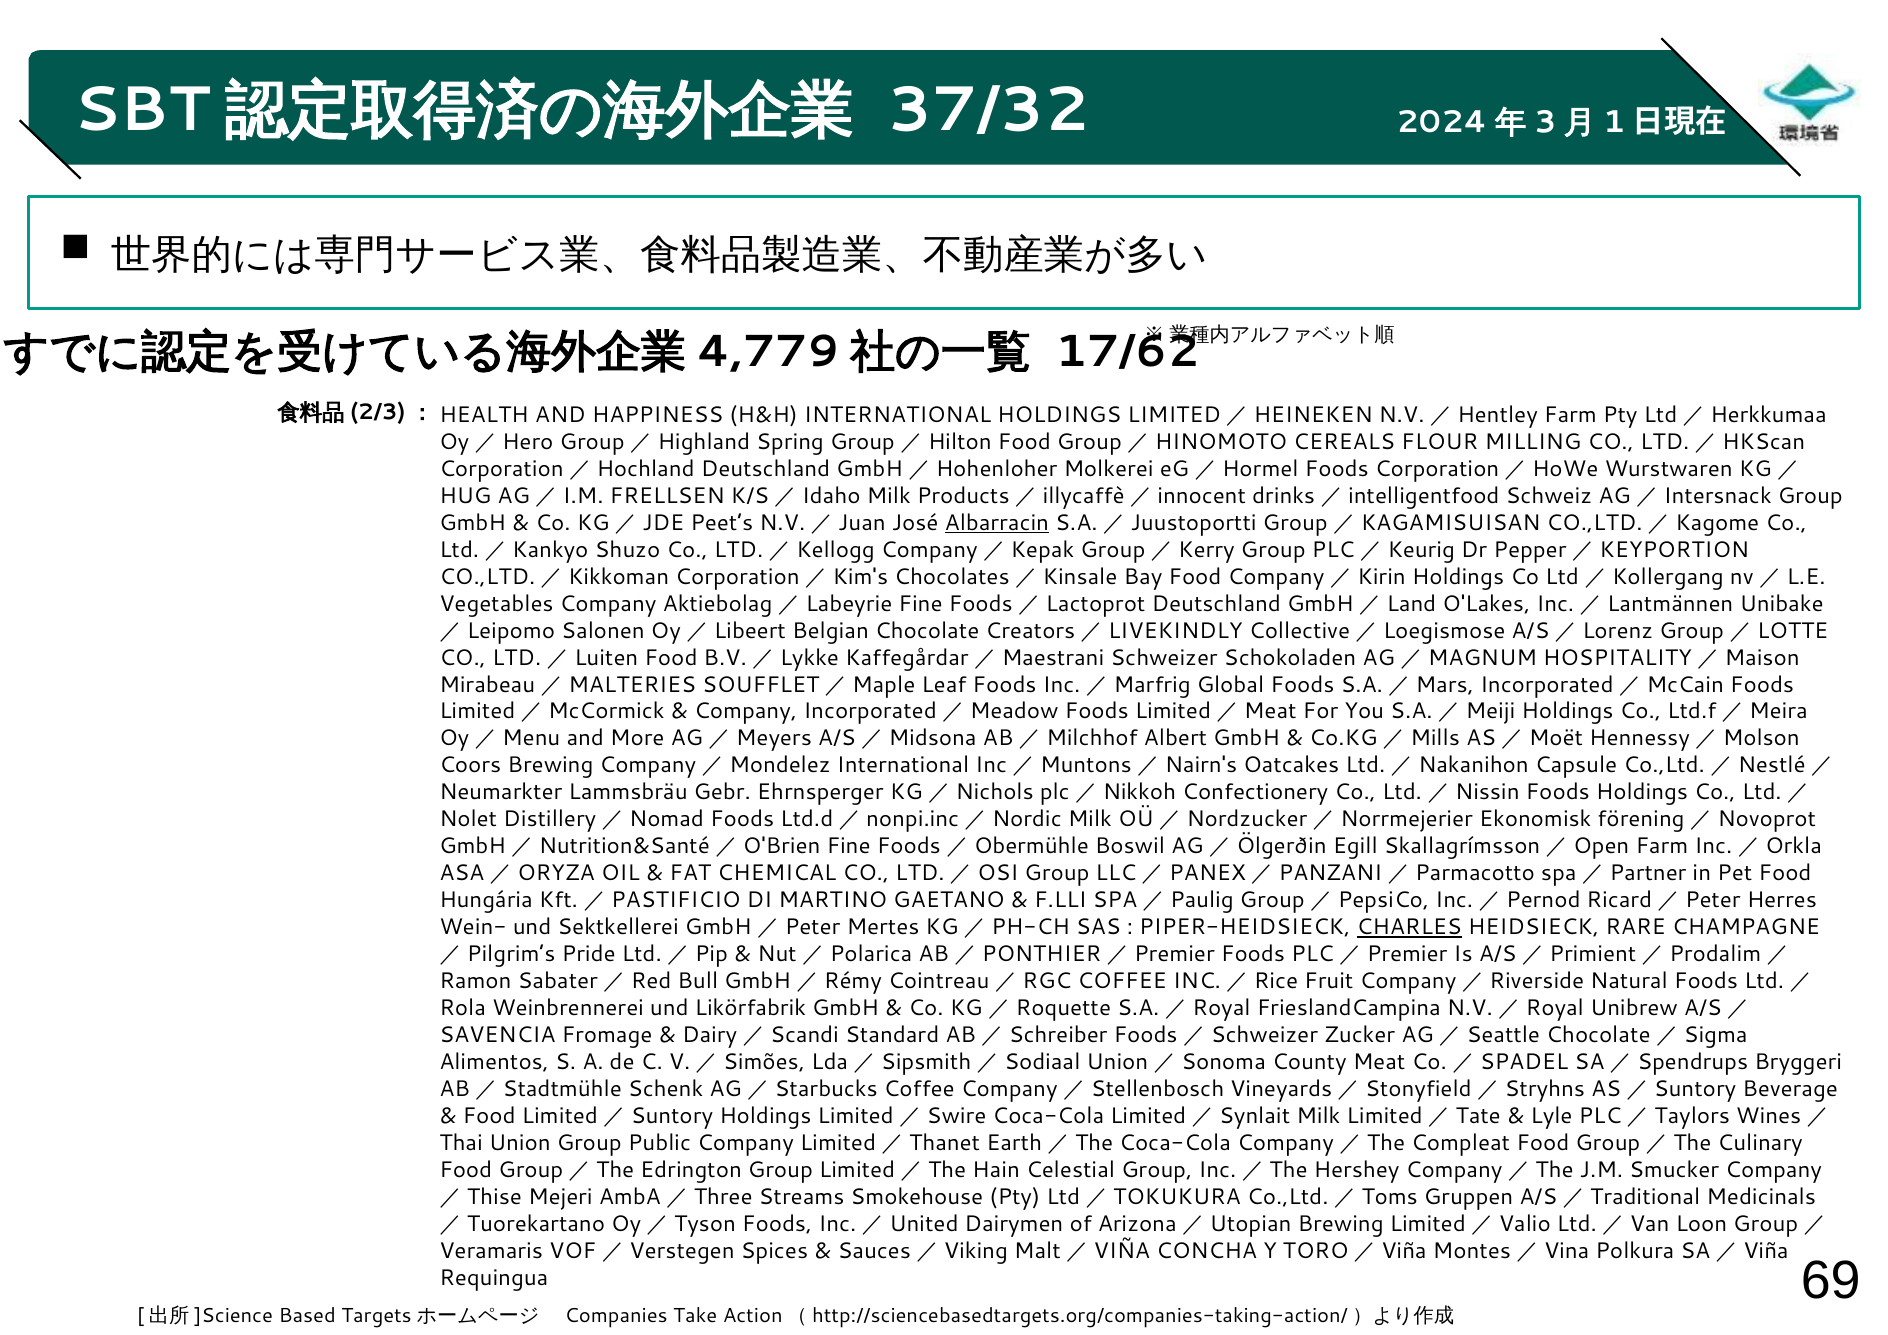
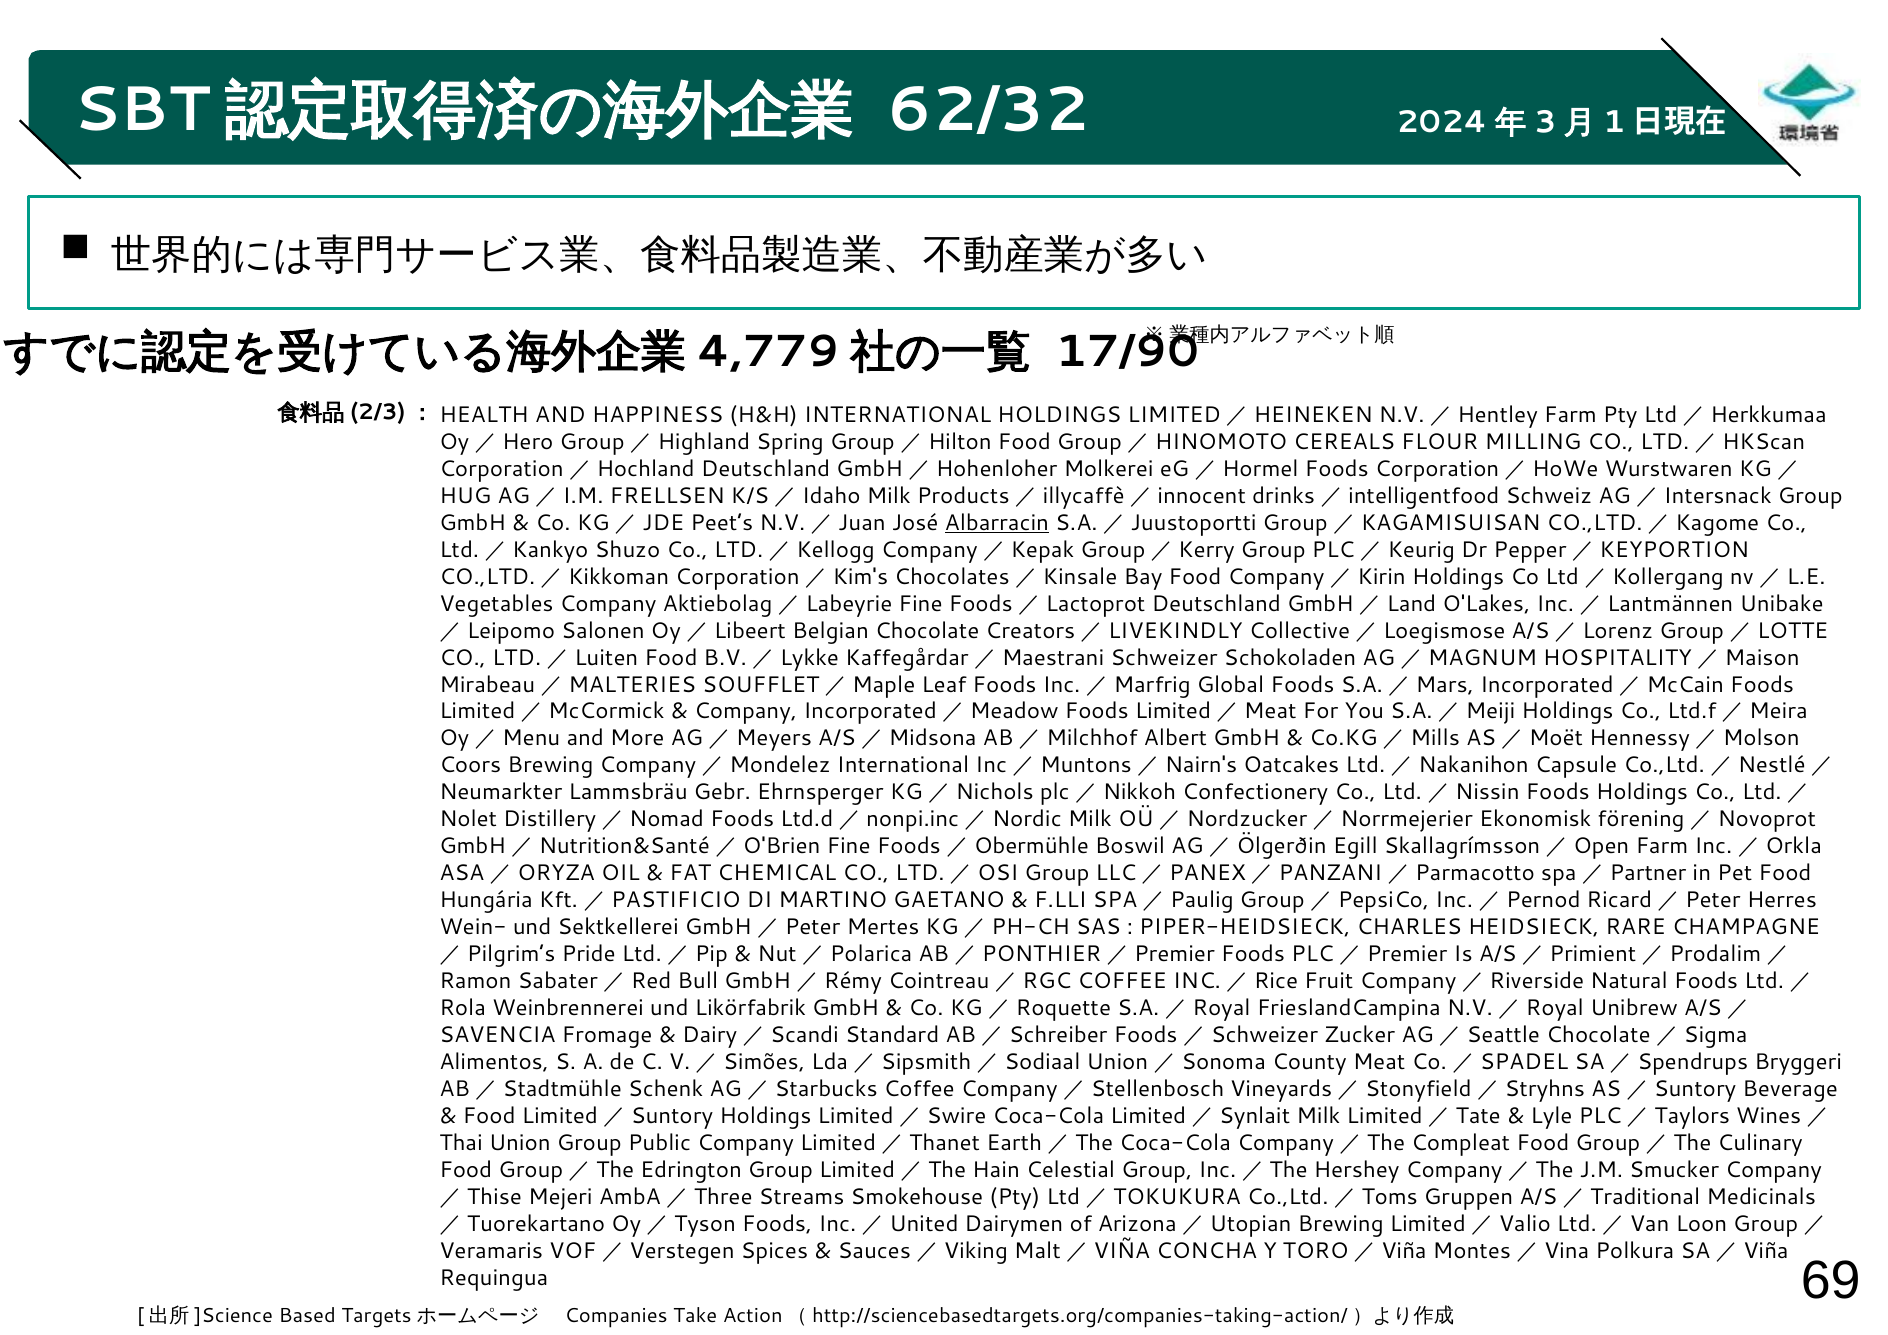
37/32: 37/32 -> 62/32
17/62: 17/62 -> 17/90
CHARLES underline: present -> none
